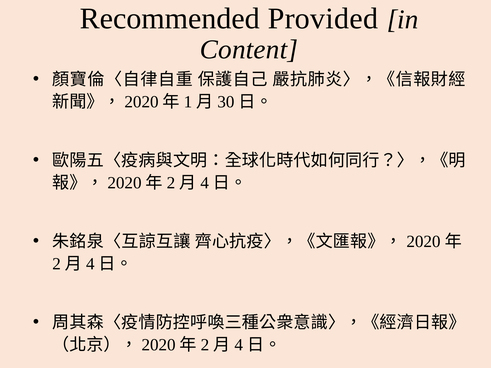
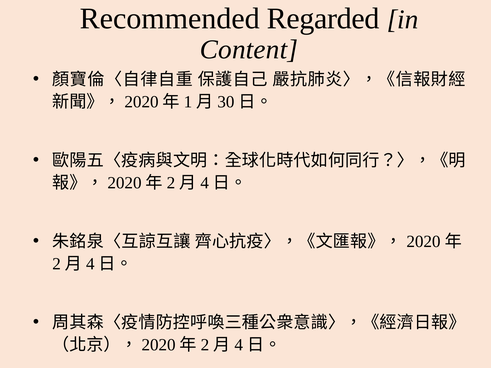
Provided: Provided -> Regarded
